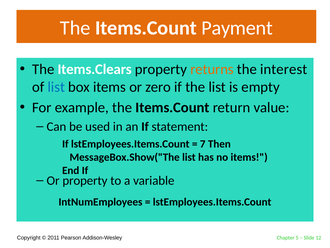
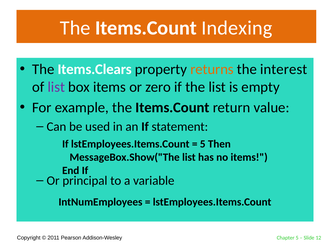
Payment: Payment -> Indexing
list at (56, 87) colour: blue -> purple
7 at (203, 144): 7 -> 5
Or property: property -> principal
